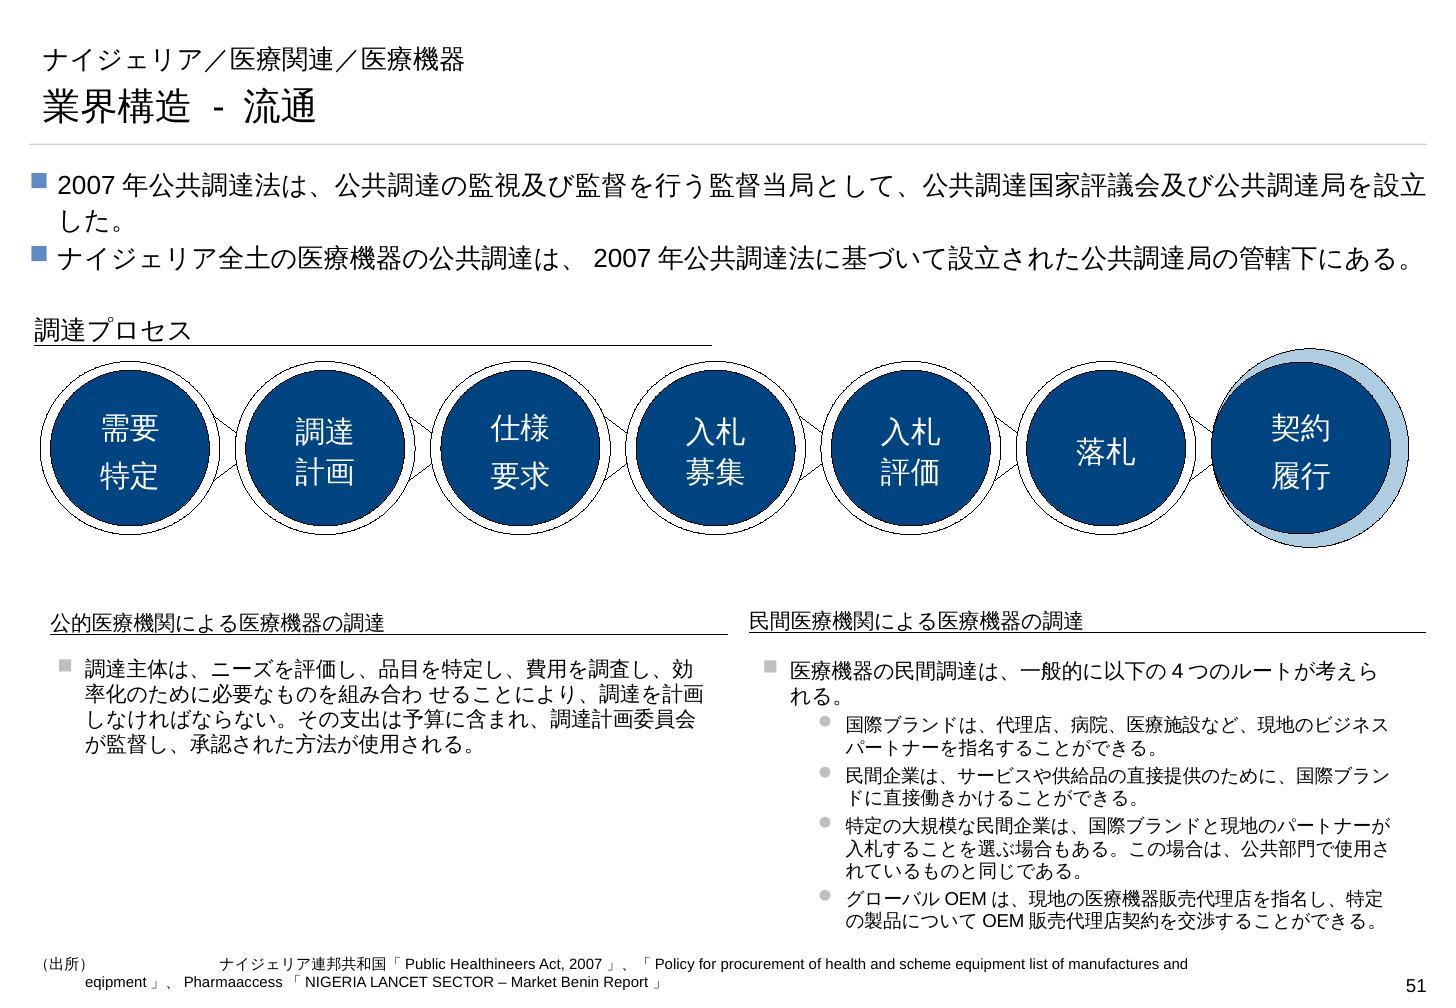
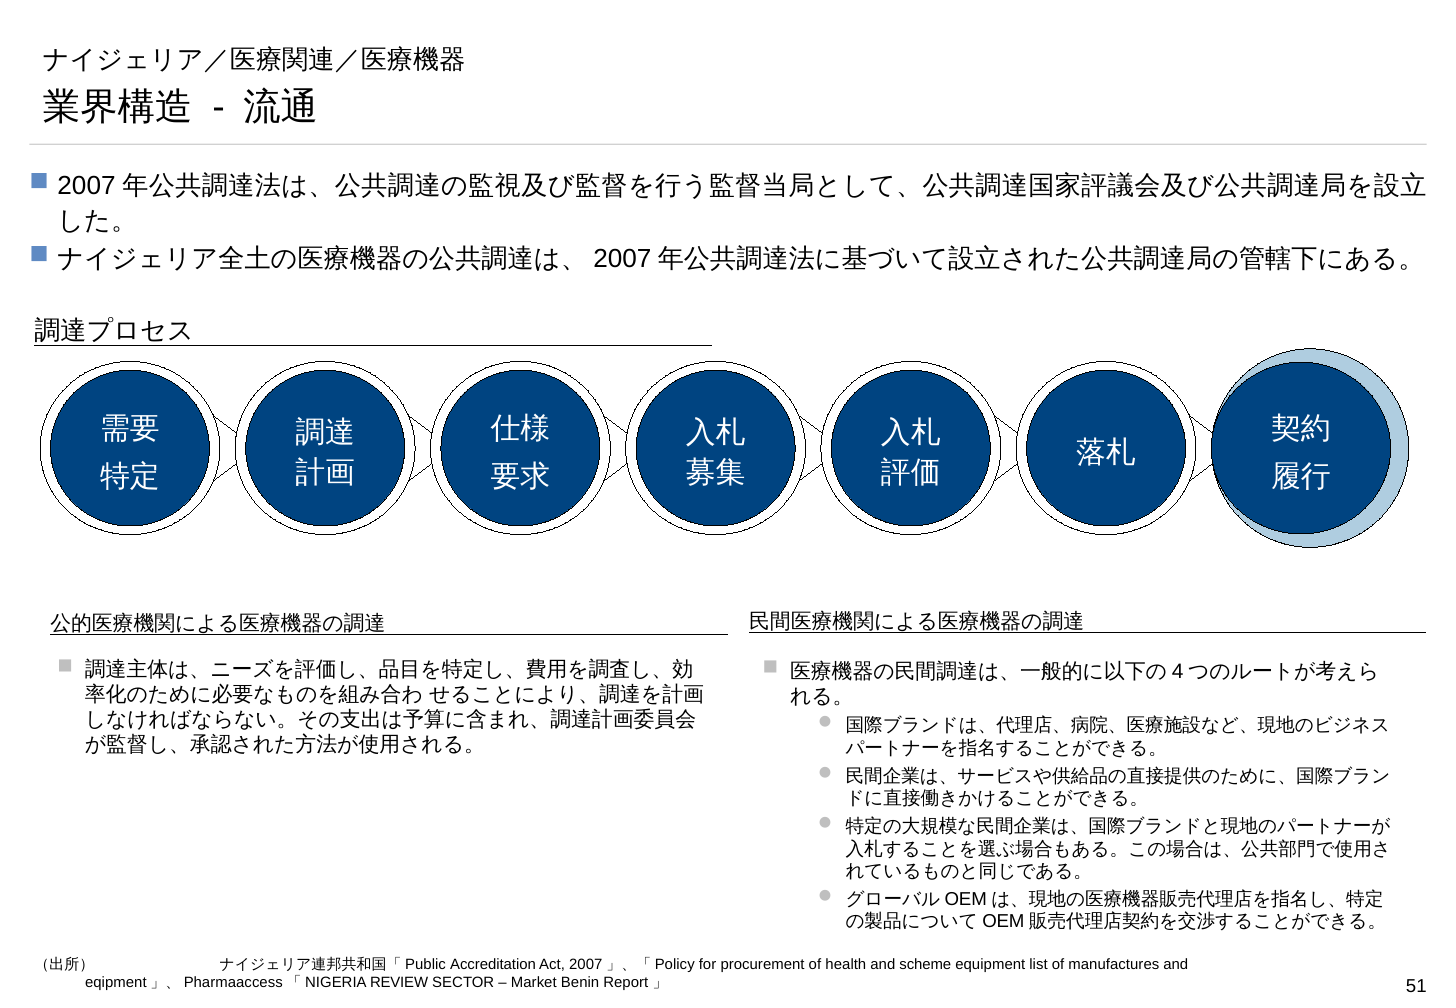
Healthineers: Healthineers -> Accreditation
LANCET: LANCET -> REVIEW
